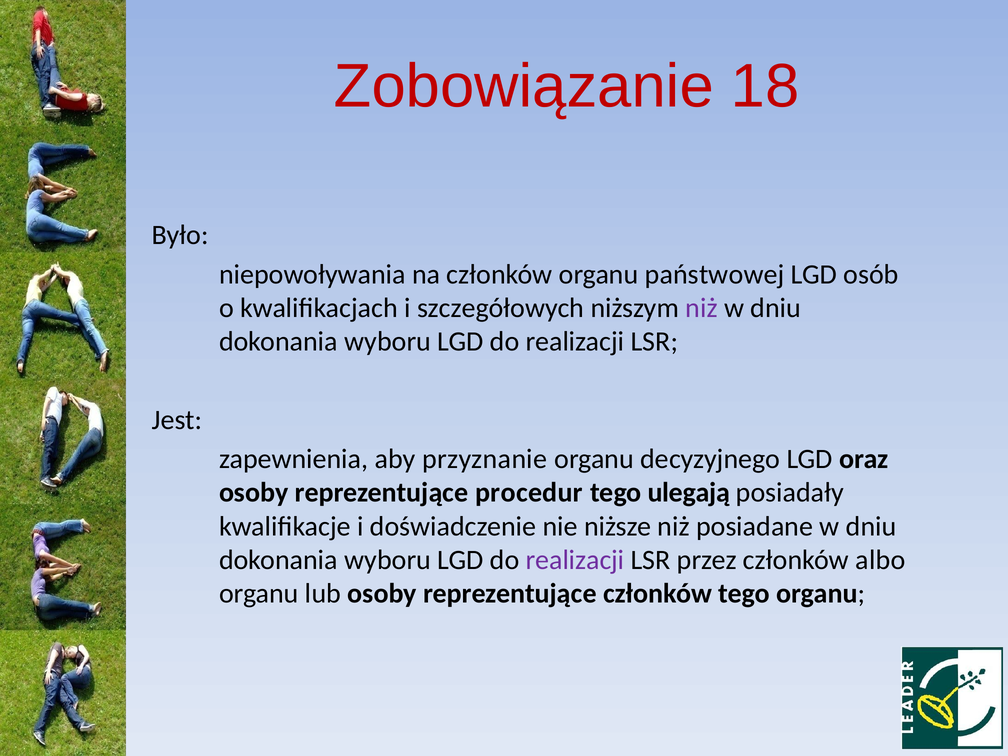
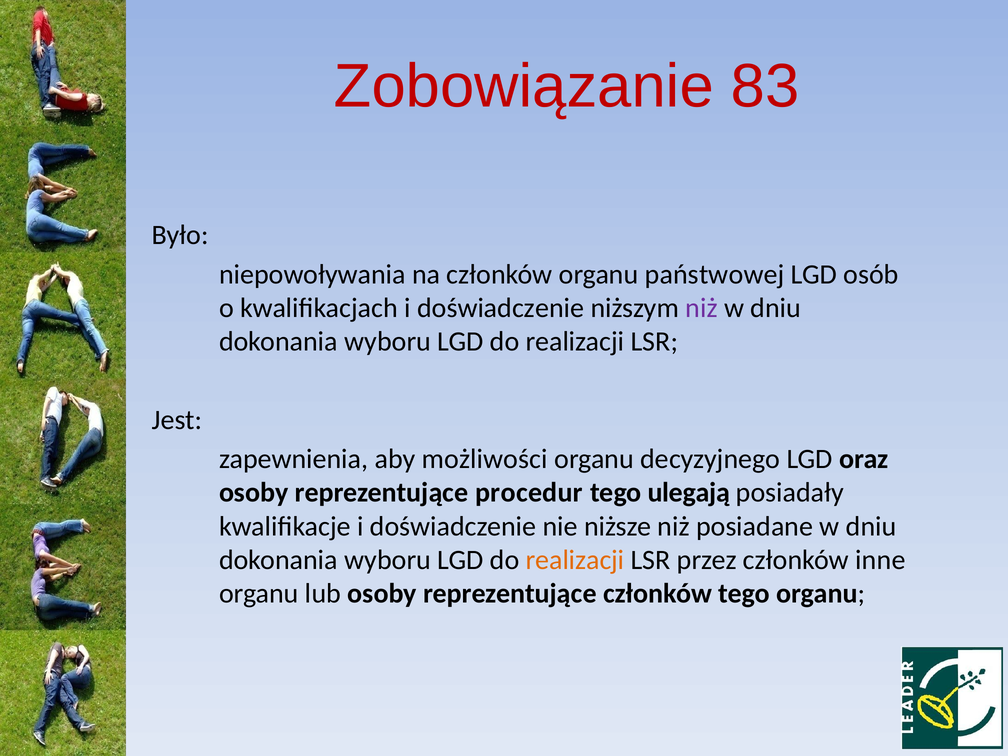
18: 18 -> 83
kwalifikacjach i szczegółowych: szczegółowych -> doświadczenie
przyznanie: przyznanie -> możliwości
realizacji at (575, 560) colour: purple -> orange
albo: albo -> inne
